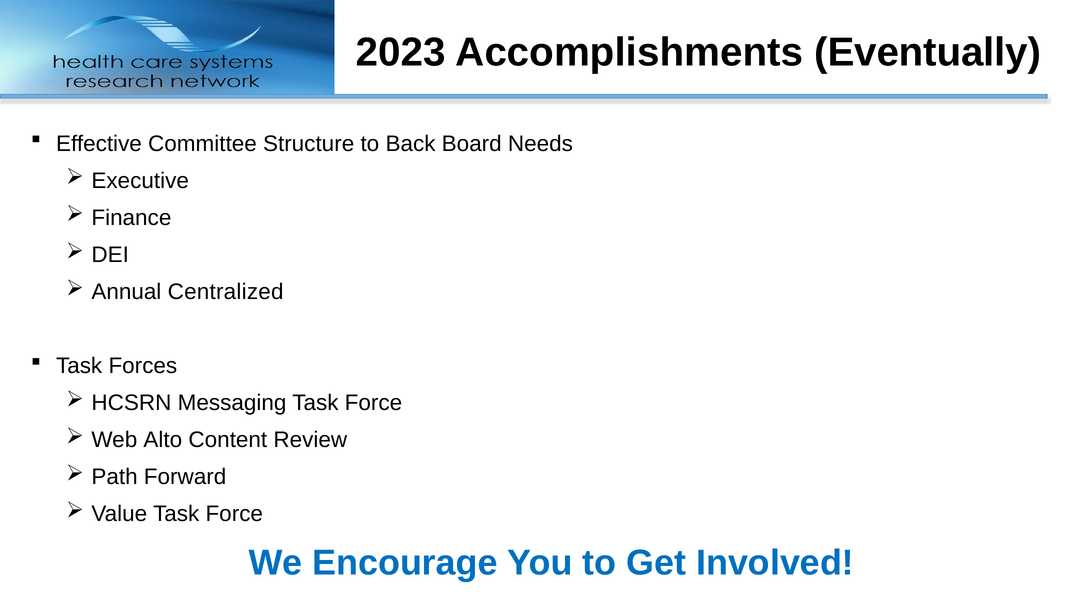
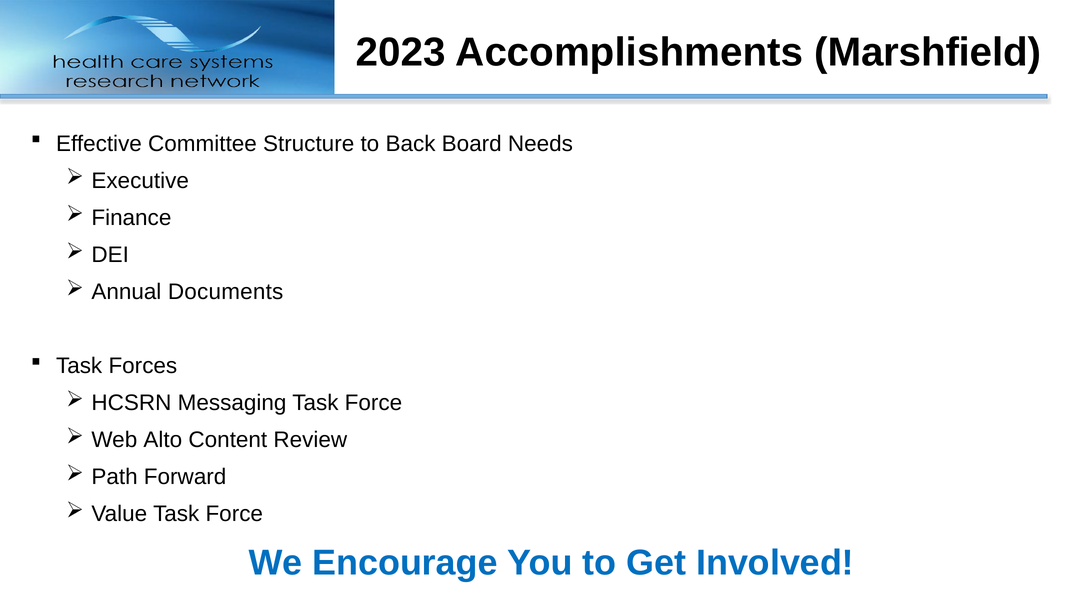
Eventually: Eventually -> Marshfield
Centralized: Centralized -> Documents
